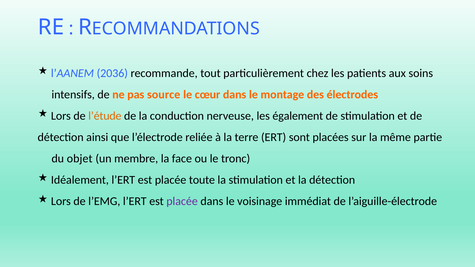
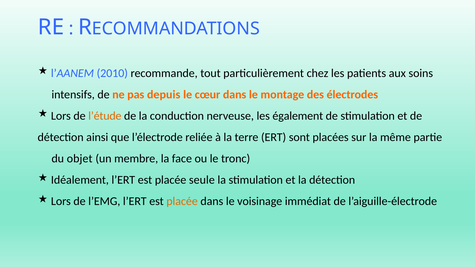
2036: 2036 -> 2010
source: source -> depuis
toute: toute -> seule
placée at (182, 202) colour: purple -> orange
